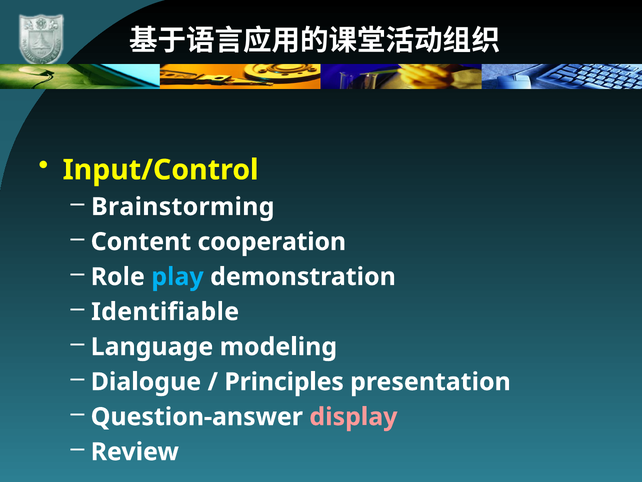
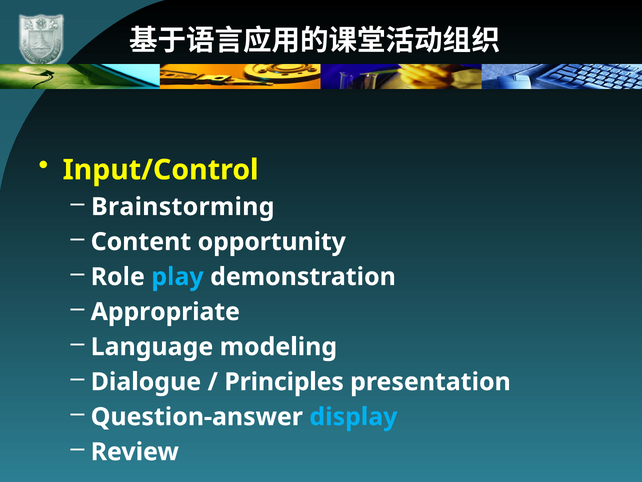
cooperation: cooperation -> opportunity
Identifiable: Identifiable -> Appropriate
display colour: pink -> light blue
